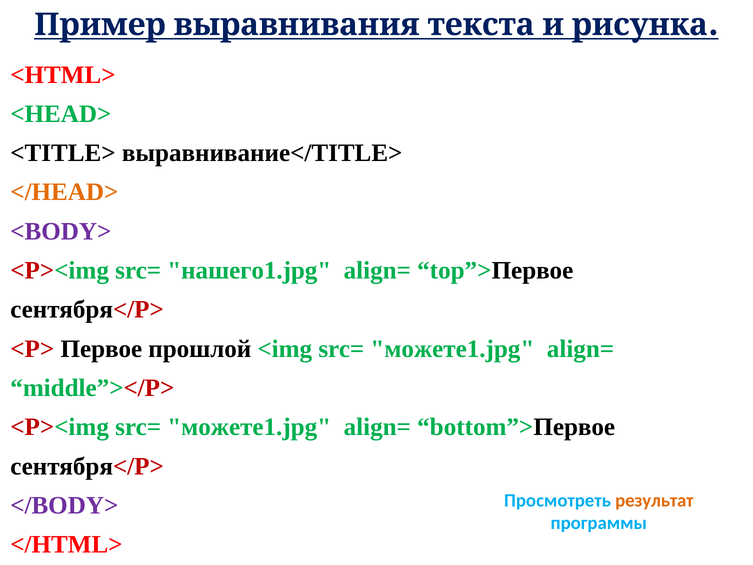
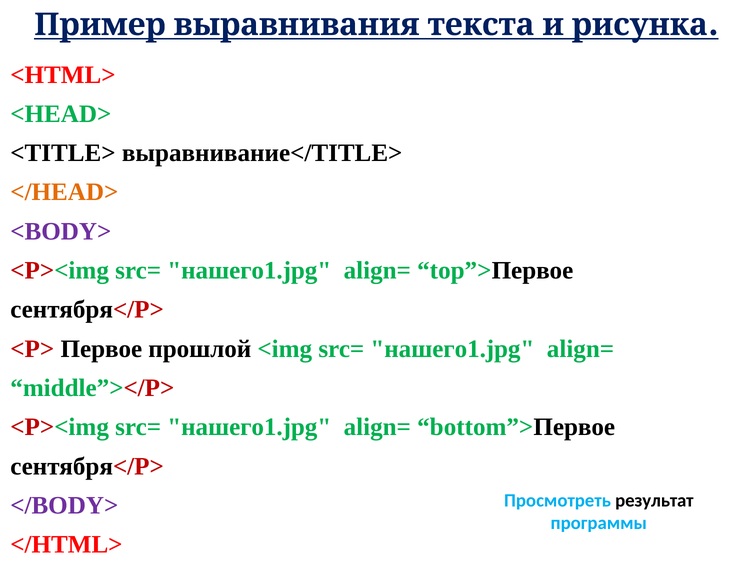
<img src= можете1.jpg: можете1.jpg -> нашего1.jpg
можете1.jpg at (249, 427): можете1.jpg -> нашего1.jpg
результат colour: orange -> black
